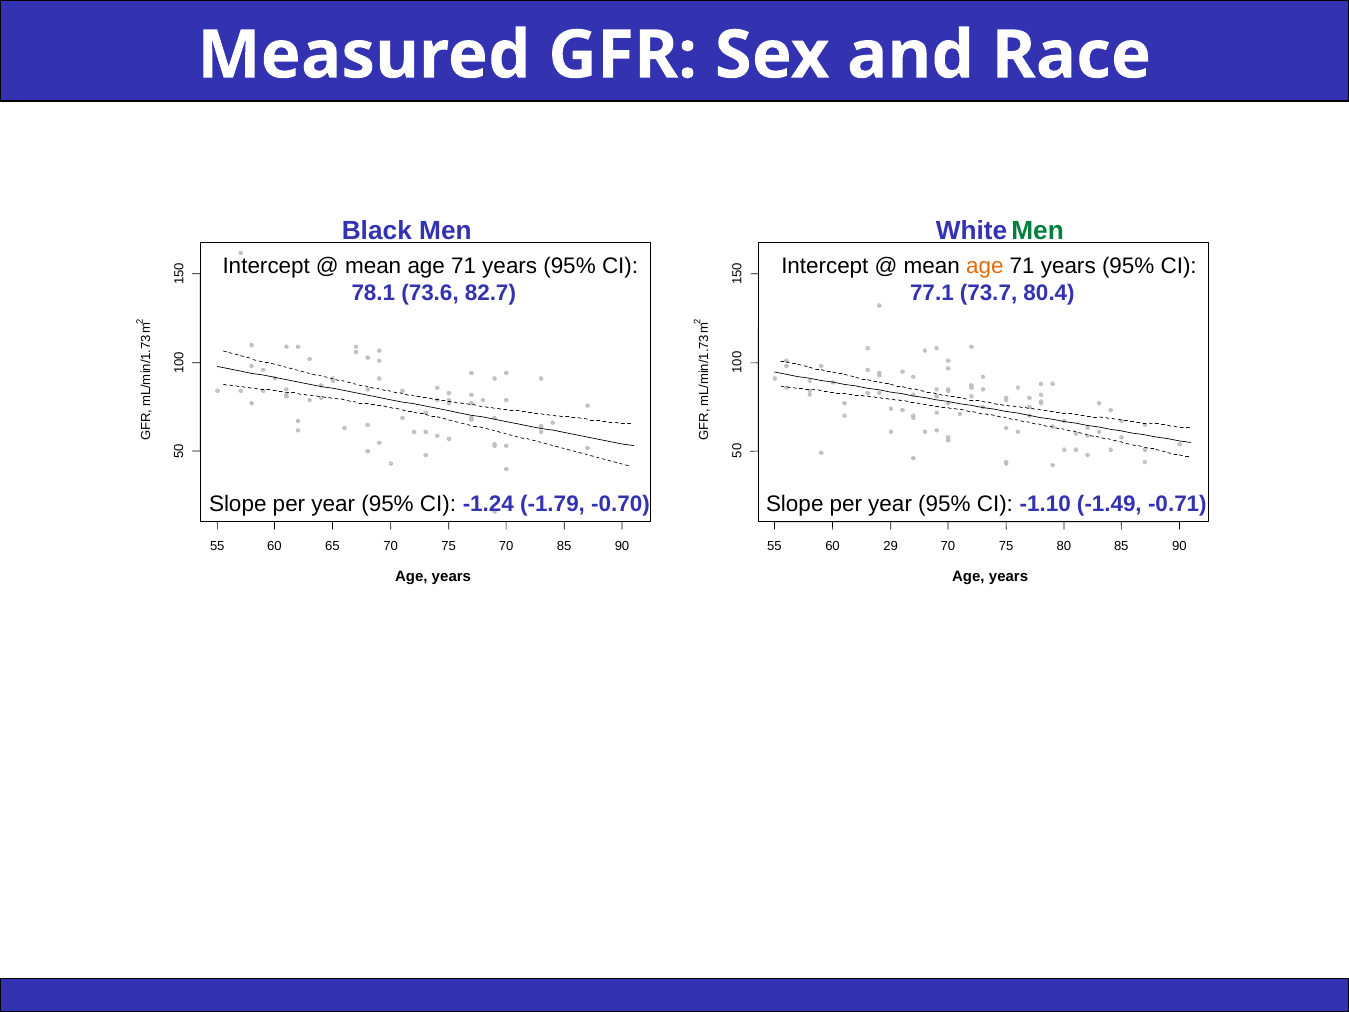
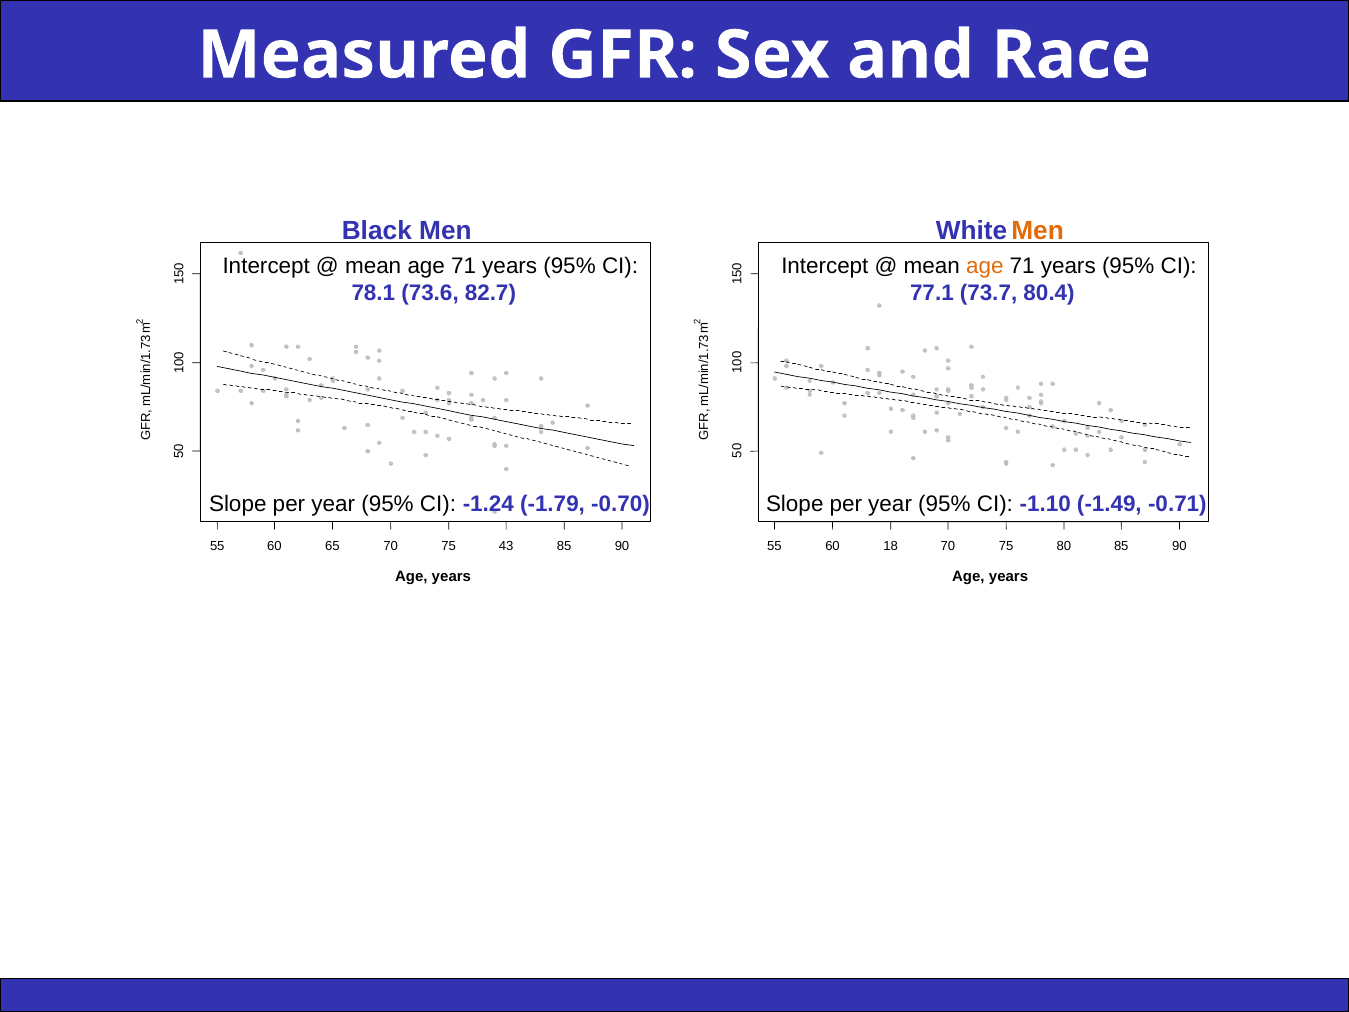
Men at (1038, 230) colour: green -> orange
75 70: 70 -> 43
29: 29 -> 18
